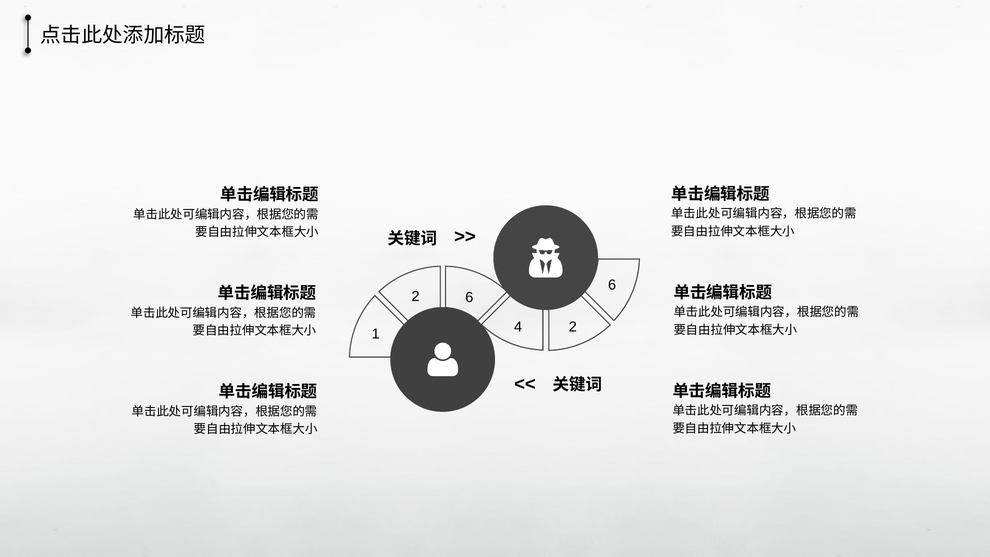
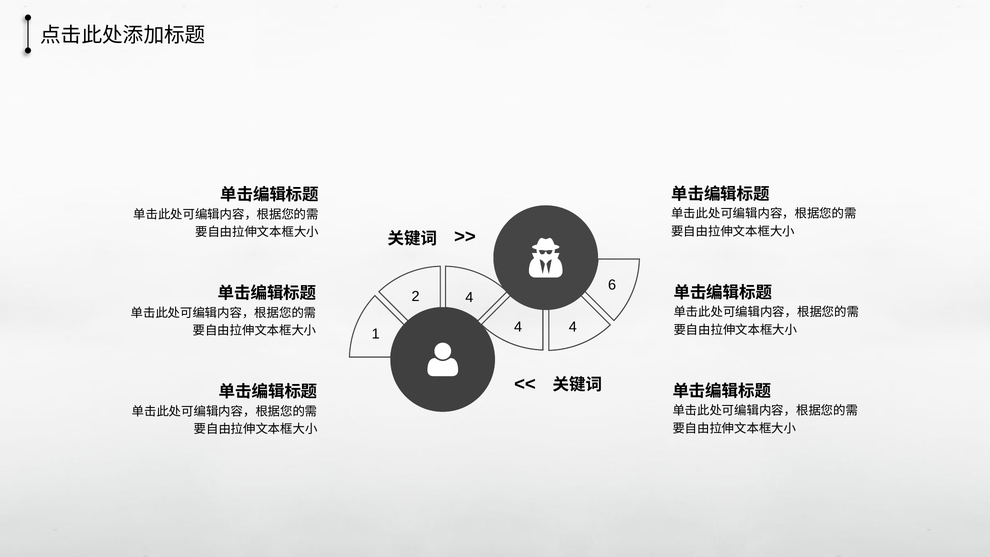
6 at (469, 297): 6 -> 4
2 at (573, 327): 2 -> 4
